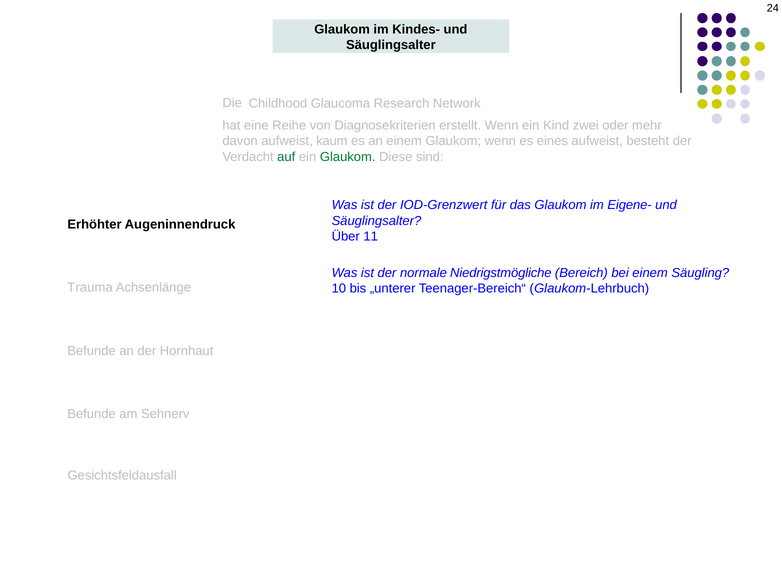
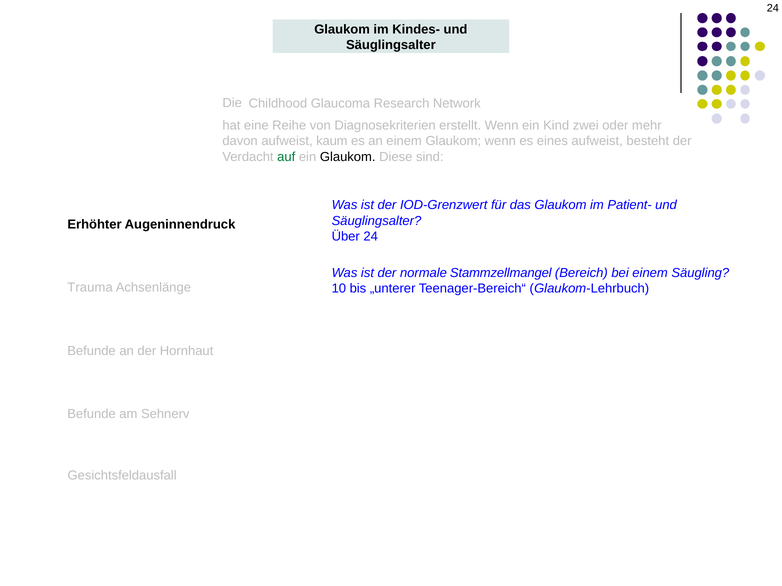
Glaukom at (348, 157) colour: green -> black
Eigene-: Eigene- -> Patient-
Über 11: 11 -> 24
Niedrigstmögliche: Niedrigstmögliche -> Stammzellmangel
